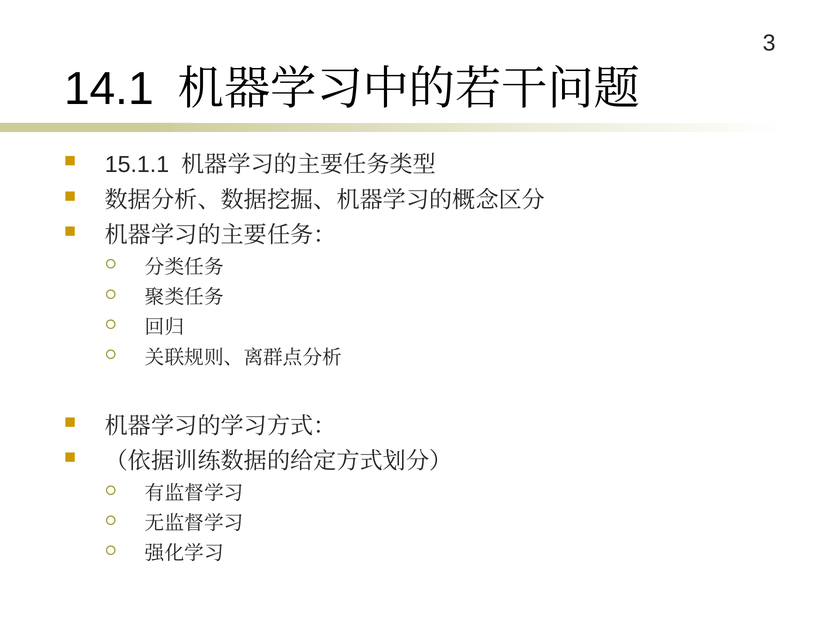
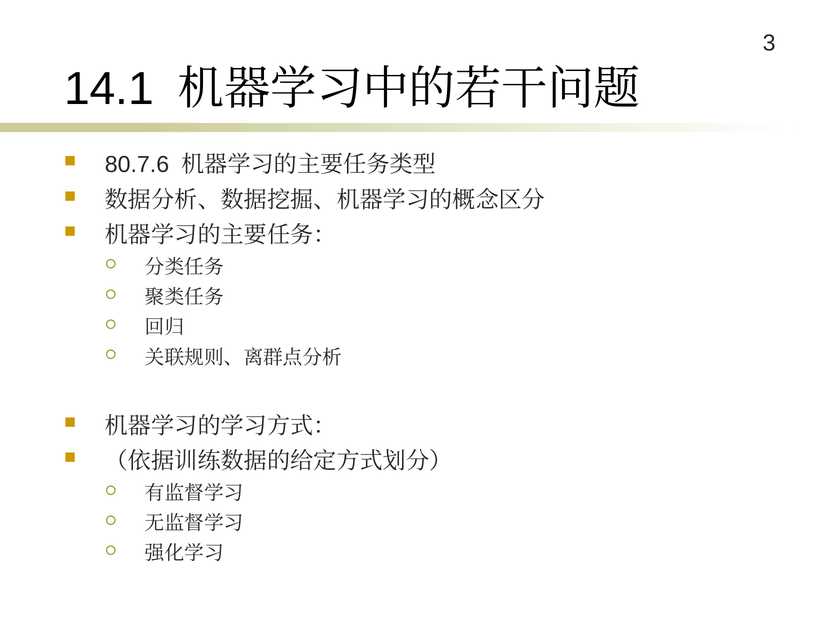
15.1.1: 15.1.1 -> 80.7.6
